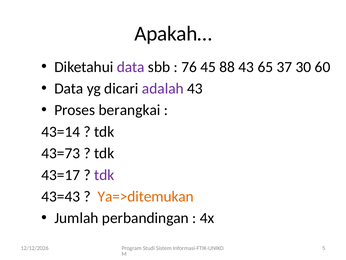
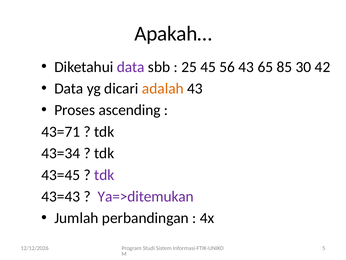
76: 76 -> 25
88: 88 -> 56
37: 37 -> 85
60: 60 -> 42
adalah colour: purple -> orange
berangkai: berangkai -> ascending
43=14: 43=14 -> 43=71
43=73: 43=73 -> 43=34
43=17: 43=17 -> 43=45
Ya=>ditemukan colour: orange -> purple
